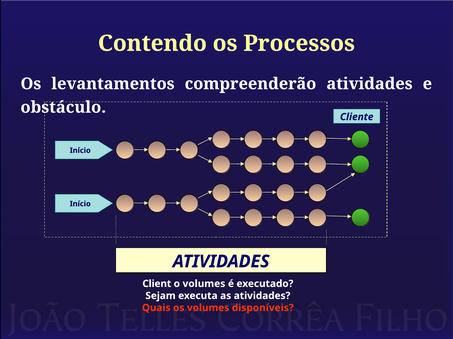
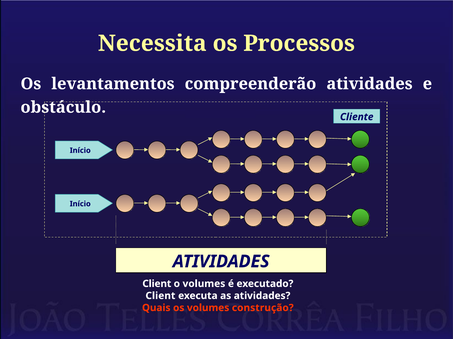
Contendo: Contendo -> Necessita
Sejam at (160, 296): Sejam -> Client
disponíveis: disponíveis -> construção
